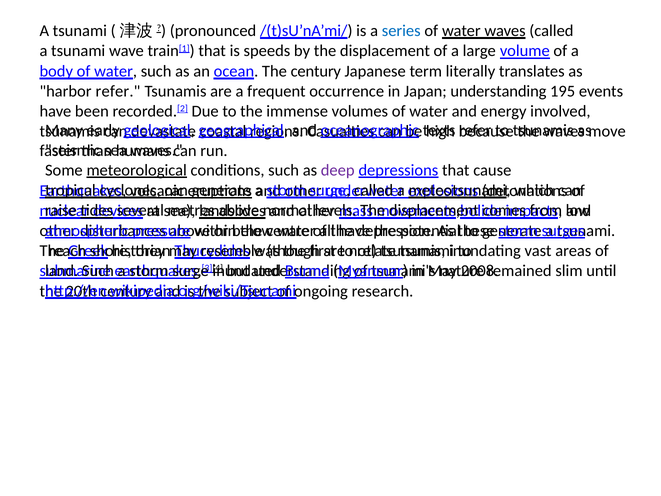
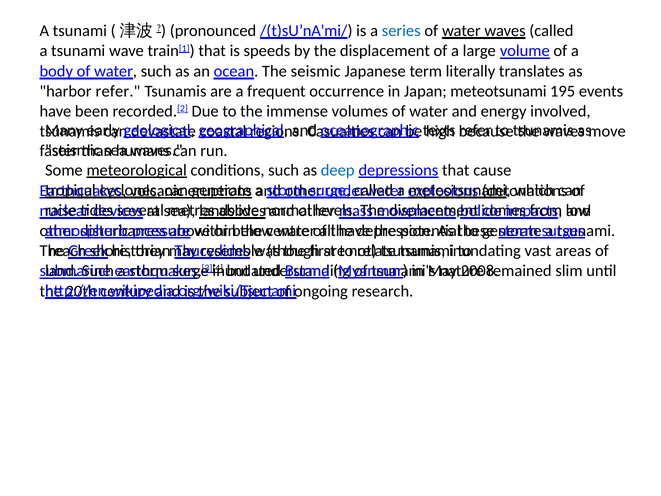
The century: century -> seismic
Japan understanding: understanding -> meteotsunami
deep colour: purple -> blue
